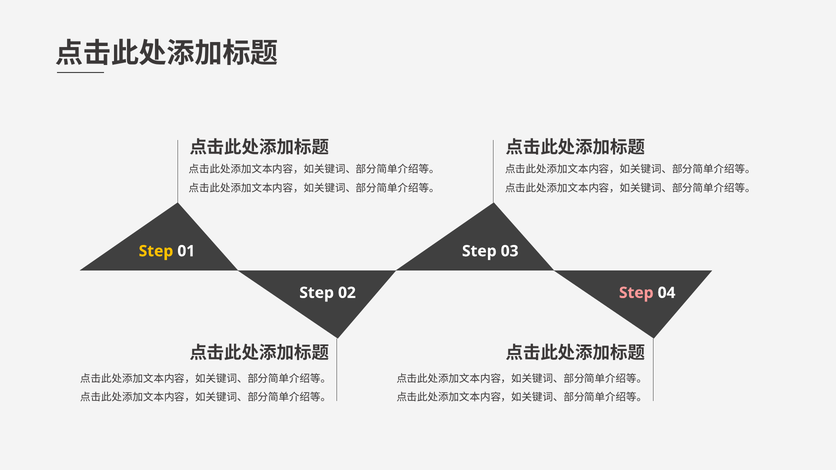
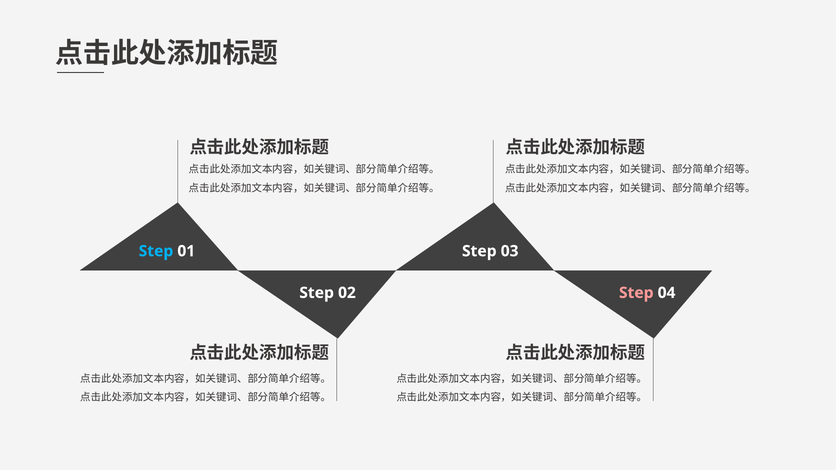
Step at (156, 251) colour: yellow -> light blue
